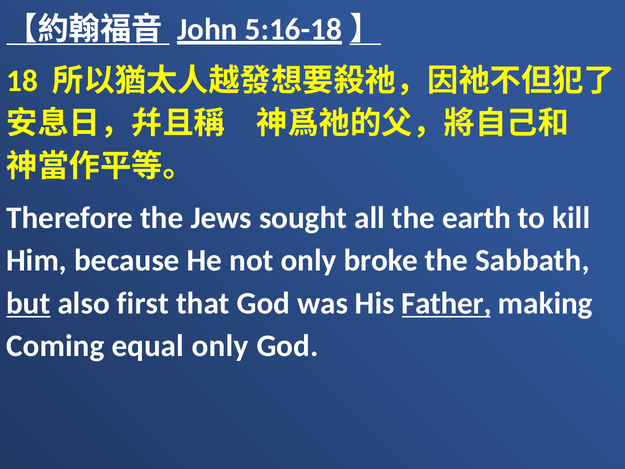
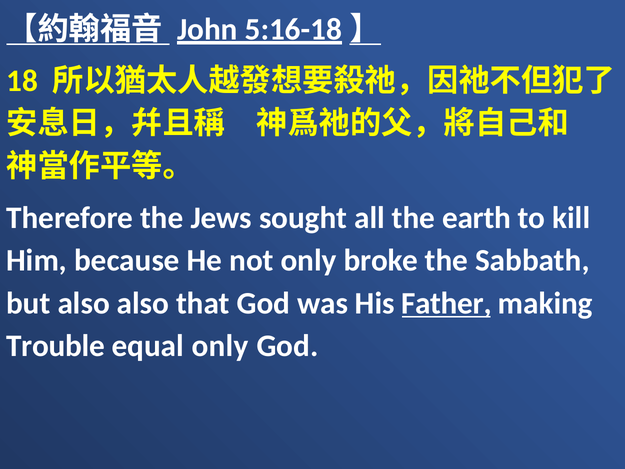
but underline: present -> none
also first: first -> also
Coming: Coming -> Trouble
